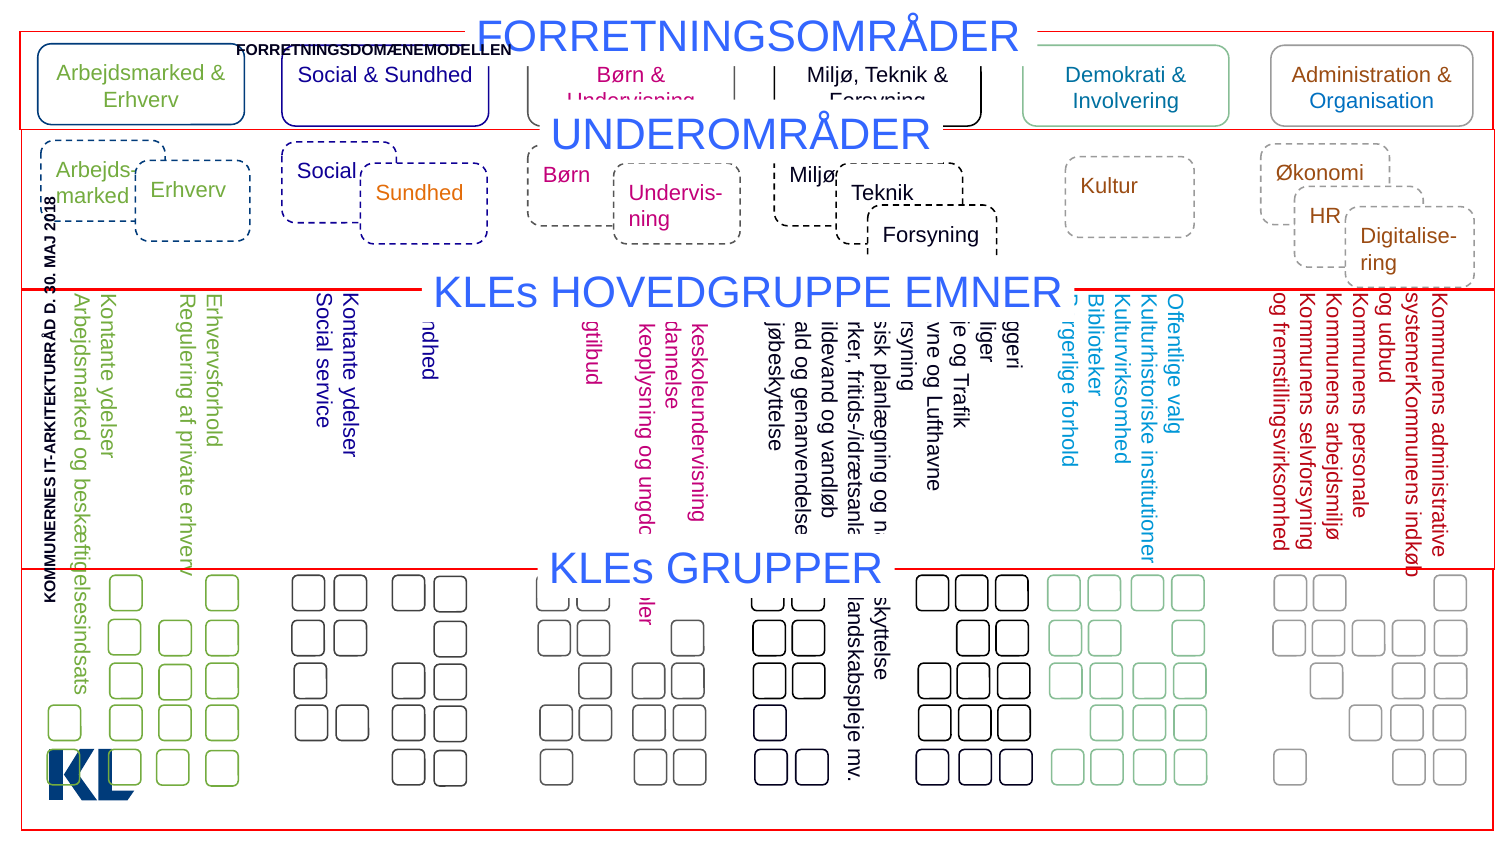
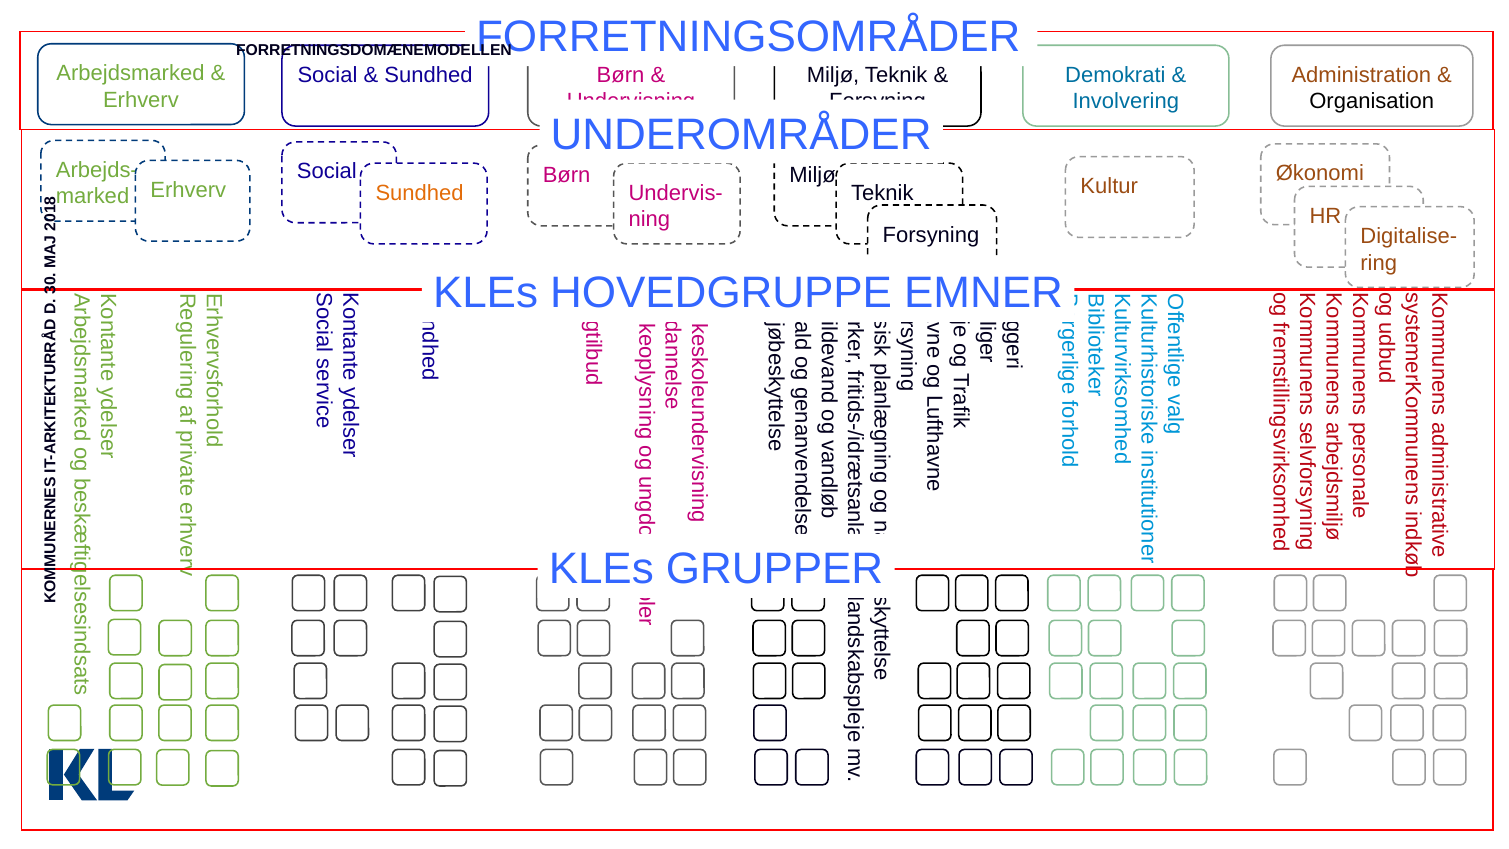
Organisation colour: blue -> black
